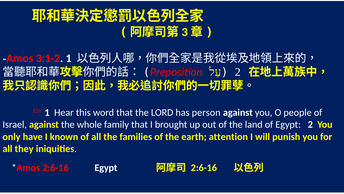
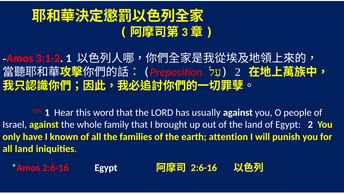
person: person -> usually
all they: they -> land
